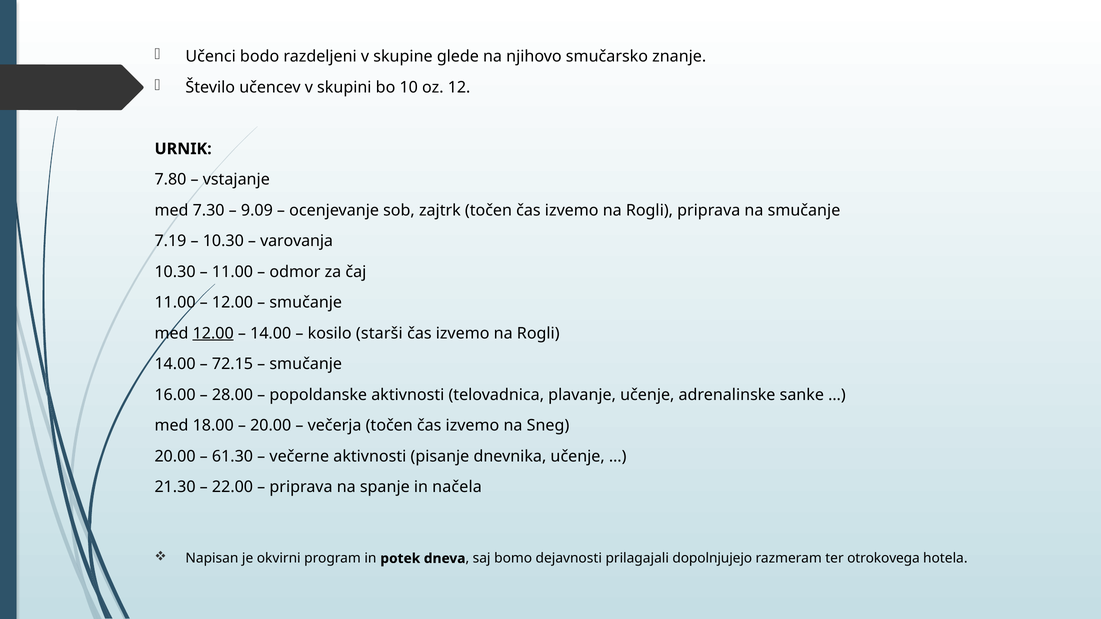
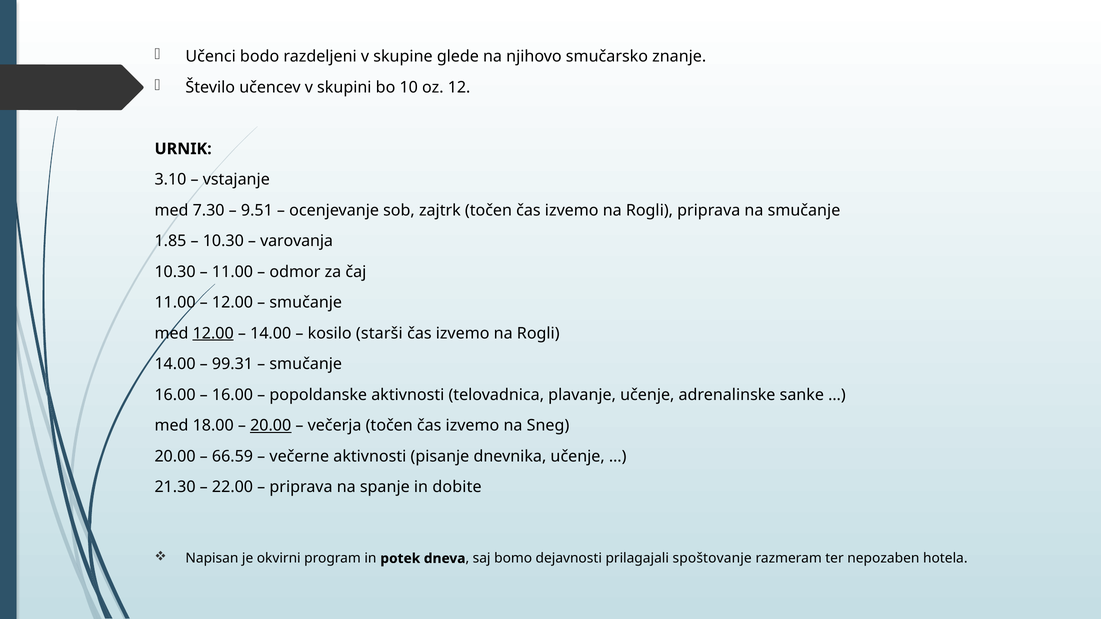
7.80: 7.80 -> 3.10
9.09: 9.09 -> 9.51
7.19: 7.19 -> 1.85
72.15: 72.15 -> 99.31
28.00 at (233, 395): 28.00 -> 16.00
20.00 at (271, 426) underline: none -> present
61.30: 61.30 -> 66.59
načela: načela -> dobite
dopolnjujejo: dopolnjujejo -> spoštovanje
otrokovega: otrokovega -> nepozaben
